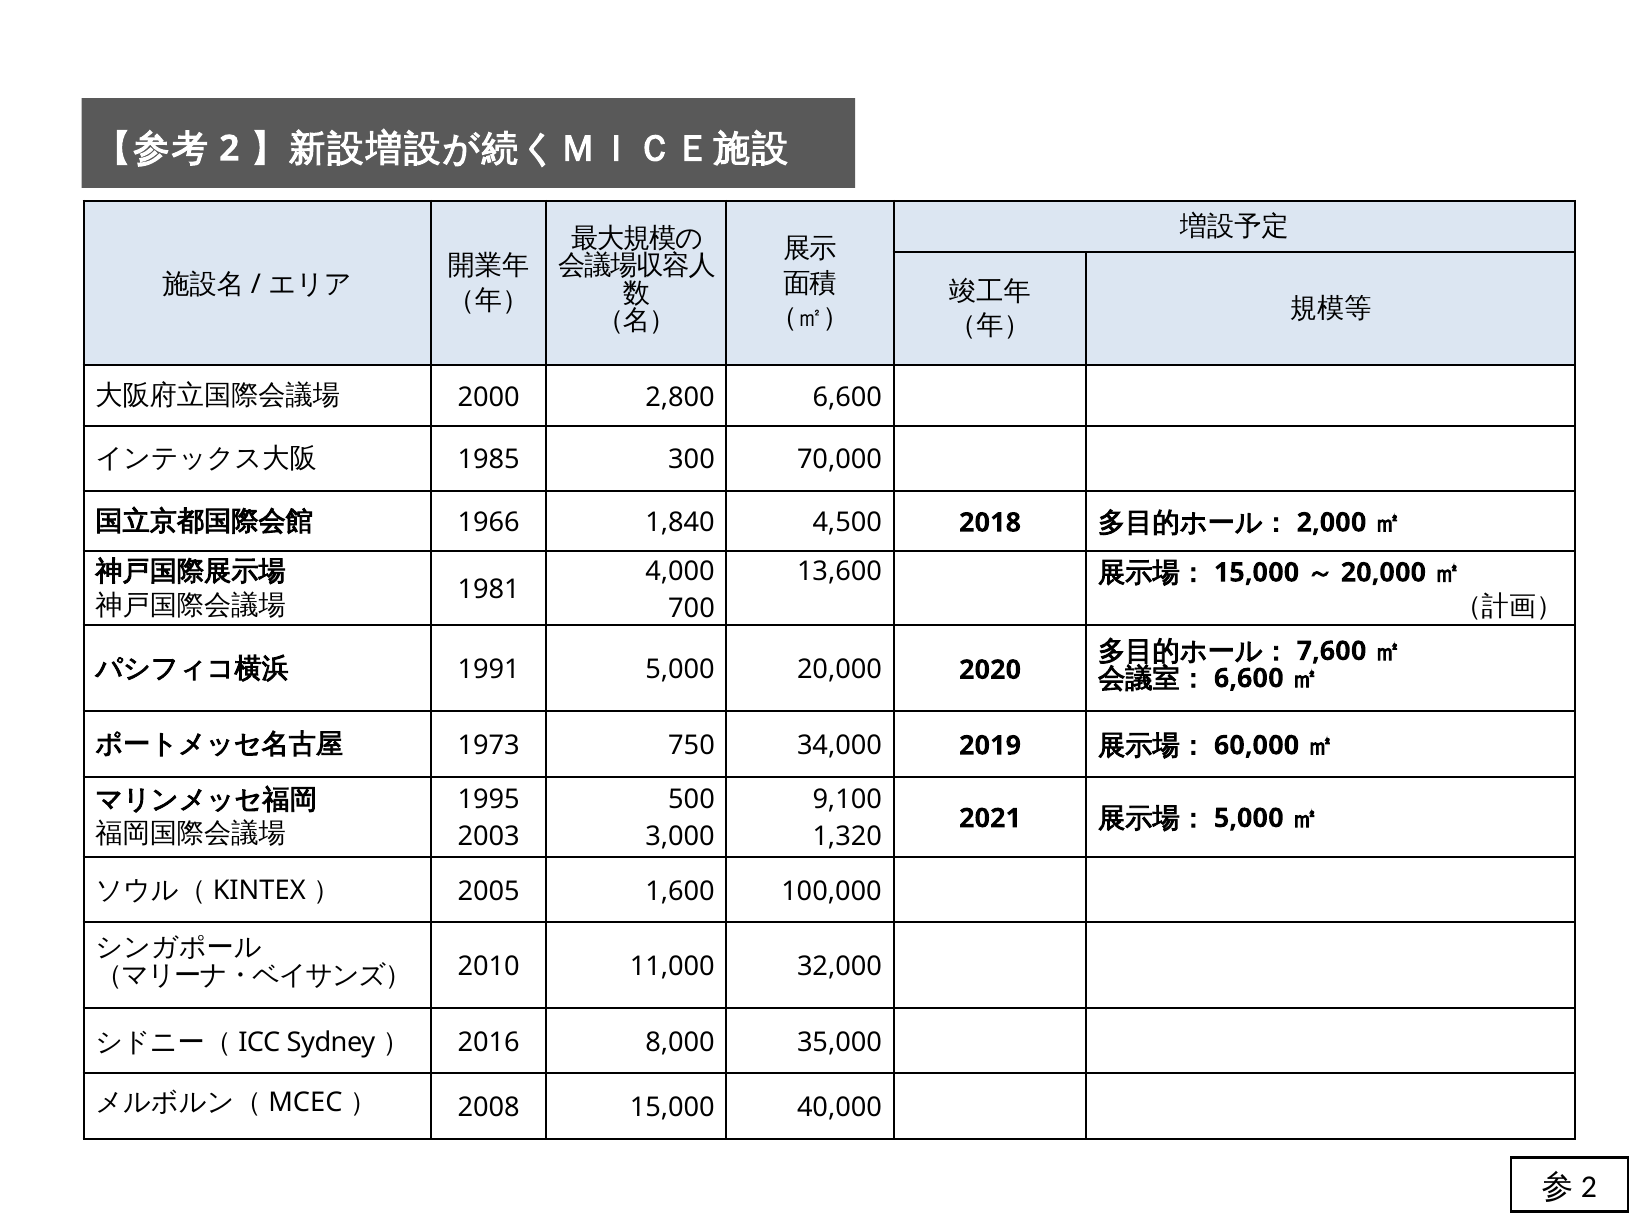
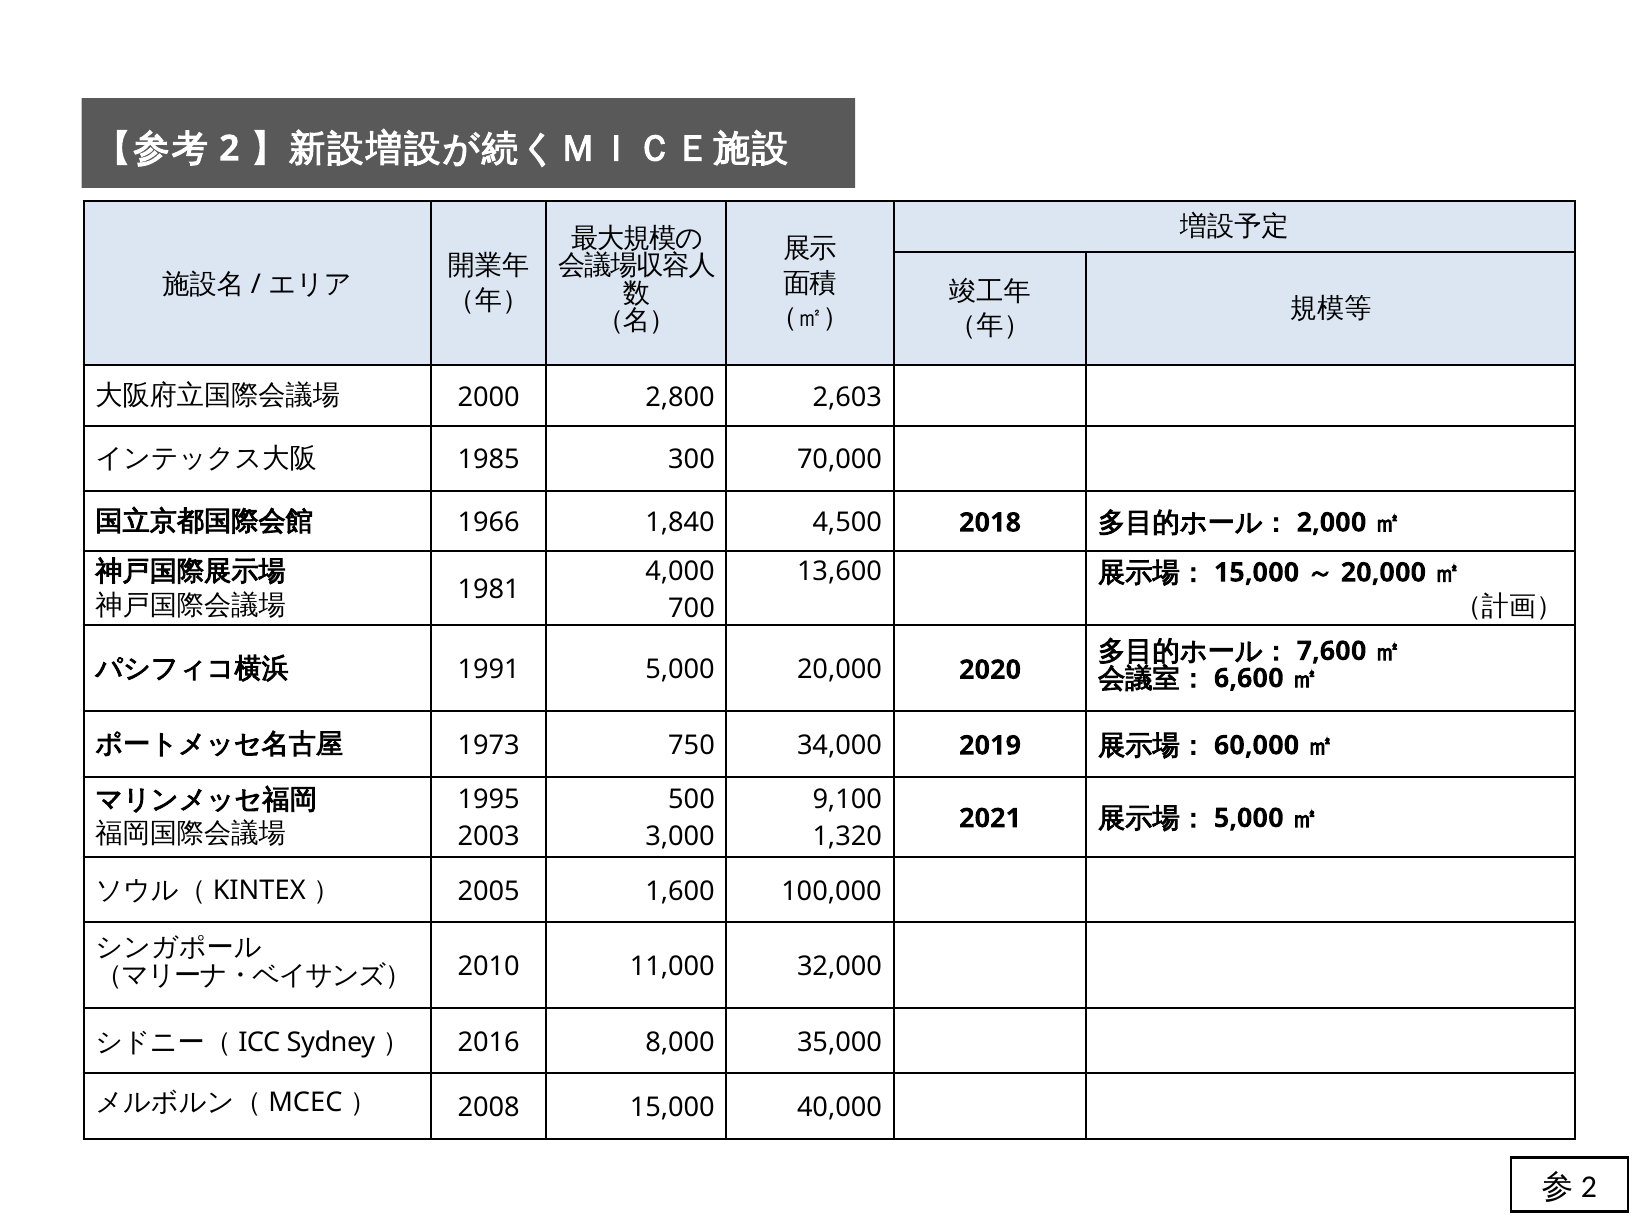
2,800 6,600: 6,600 -> 2,603
